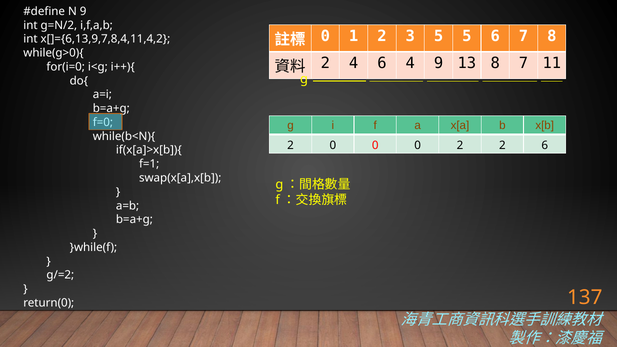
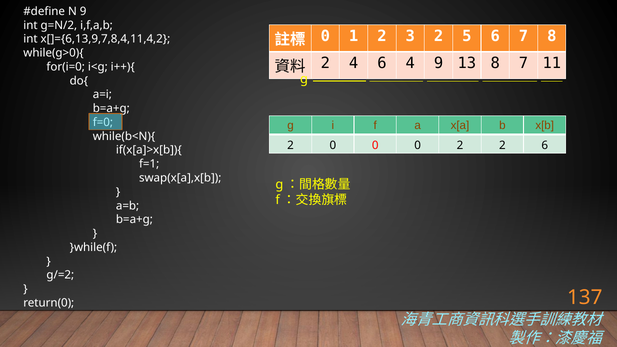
3 5: 5 -> 2
